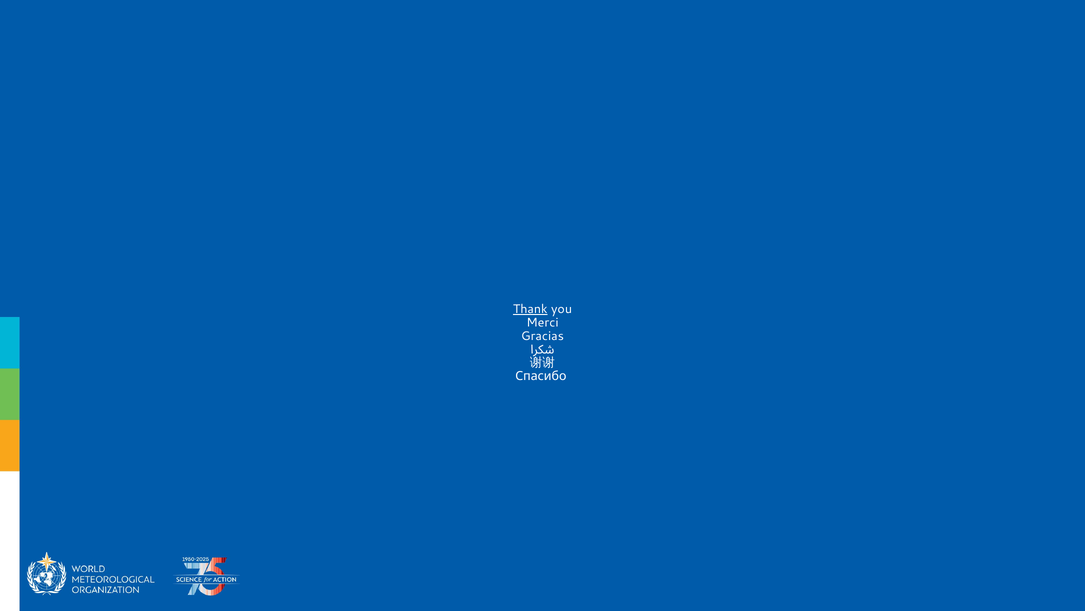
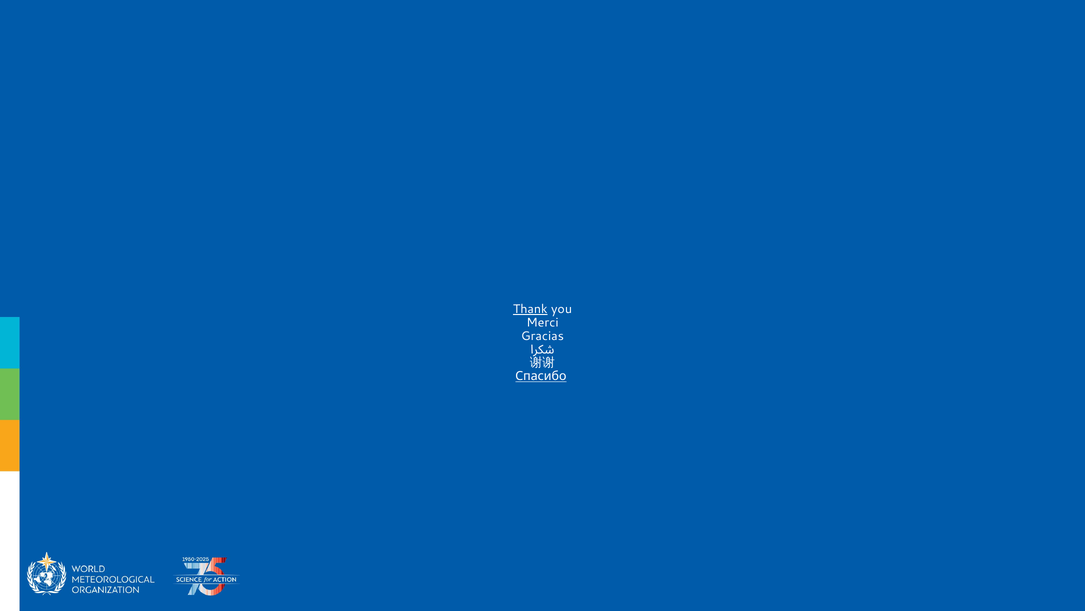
Спасибо underline: none -> present
